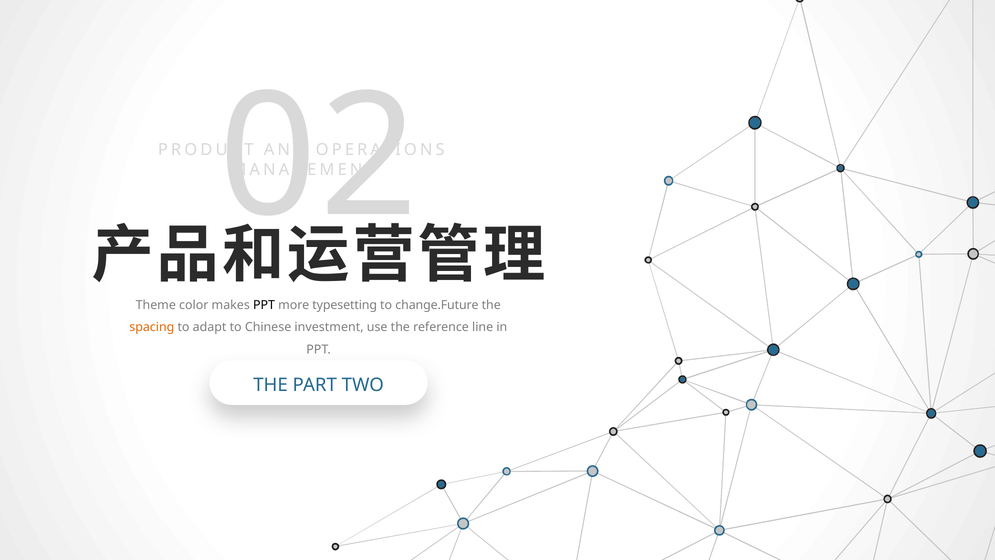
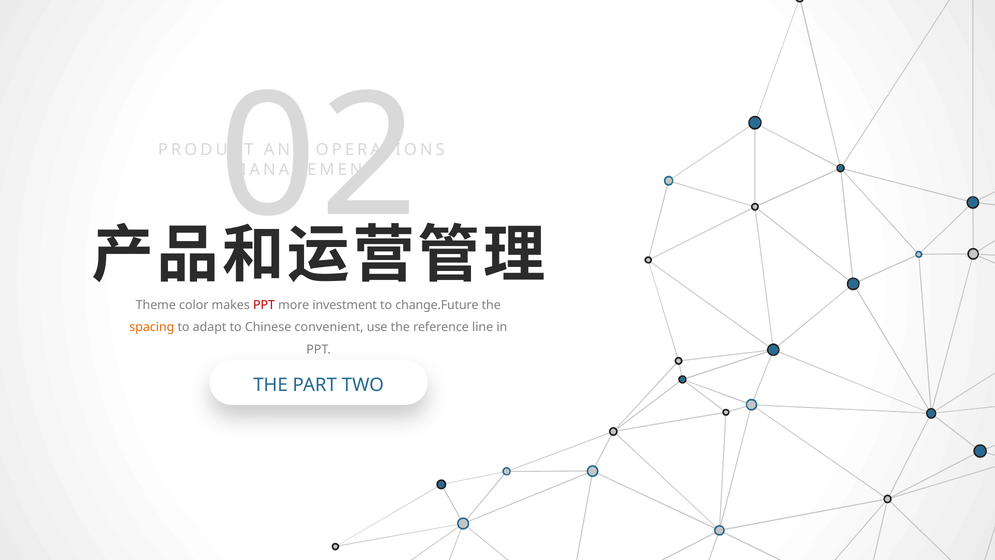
PPT at (264, 305) colour: black -> red
typesetting: typesetting -> investment
investment: investment -> convenient
